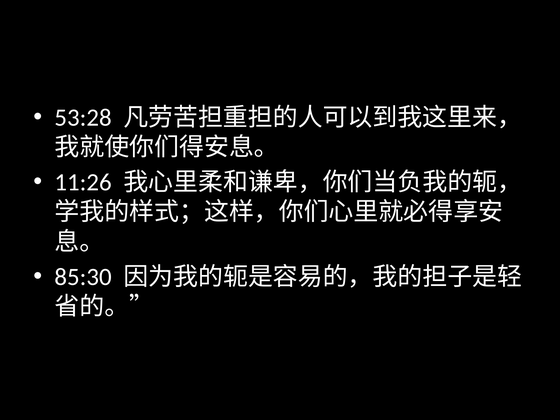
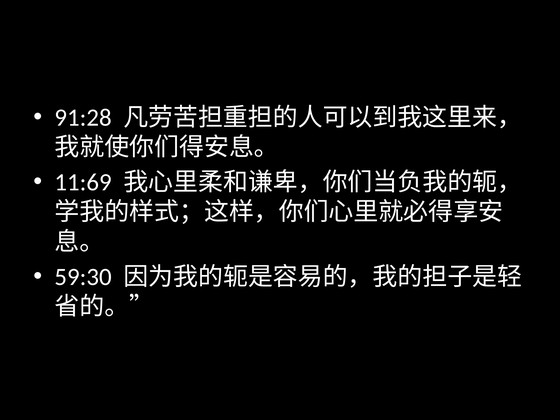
53:28: 53:28 -> 91:28
11:26: 11:26 -> 11:69
85:30: 85:30 -> 59:30
